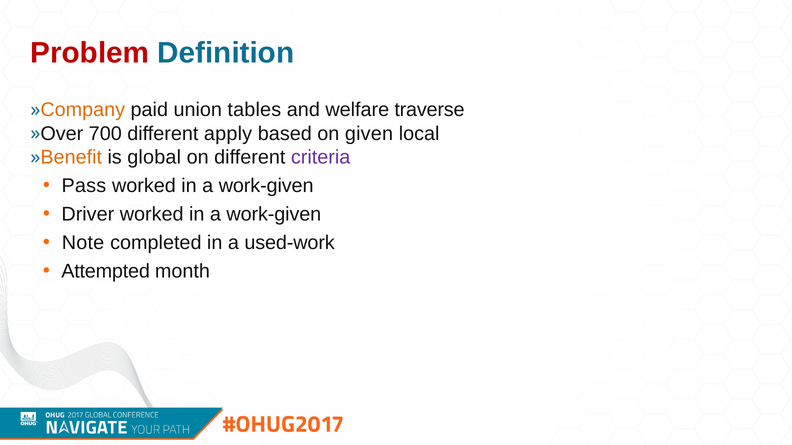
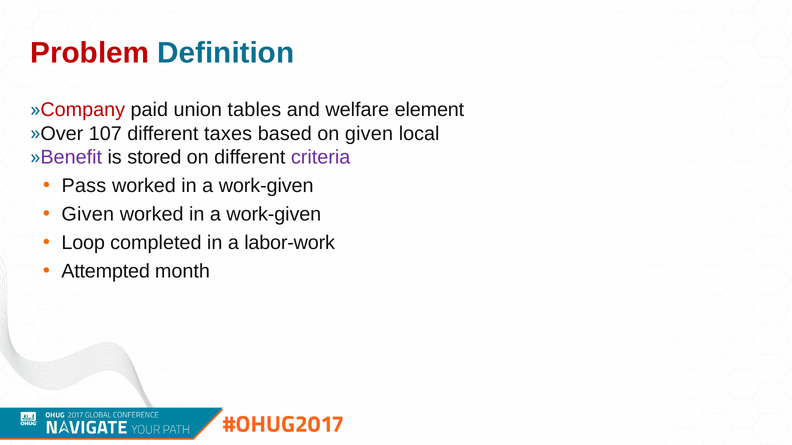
Company colour: orange -> red
traverse: traverse -> element
700: 700 -> 107
apply: apply -> taxes
Benefit colour: orange -> purple
global: global -> stored
Driver at (88, 215): Driver -> Given
Note: Note -> Loop
used-work: used-work -> labor-work
